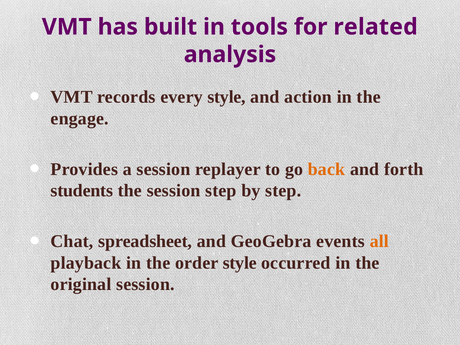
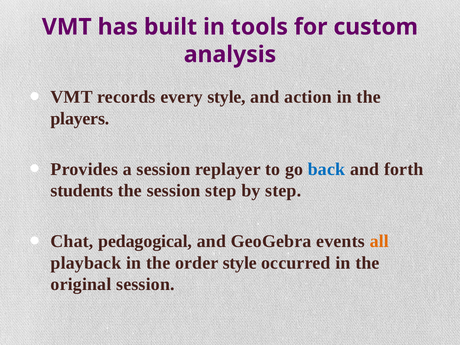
related: related -> custom
engage: engage -> players
back colour: orange -> blue
spreadsheet: spreadsheet -> pedagogical
